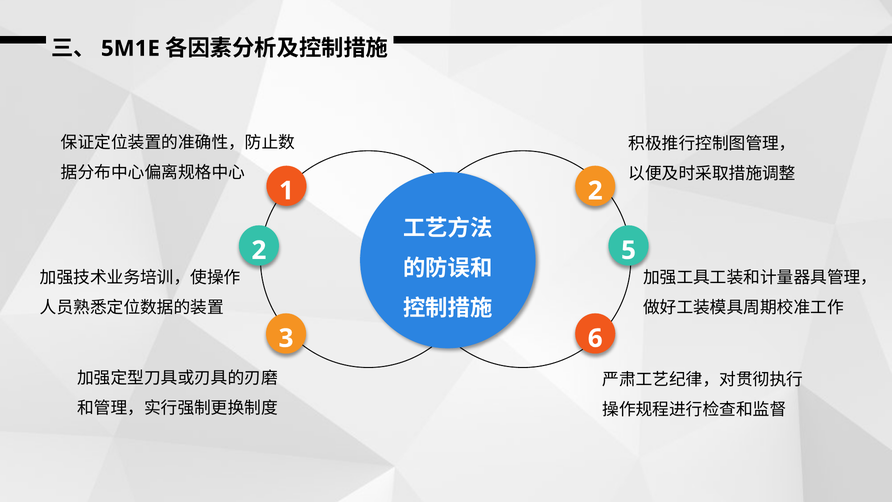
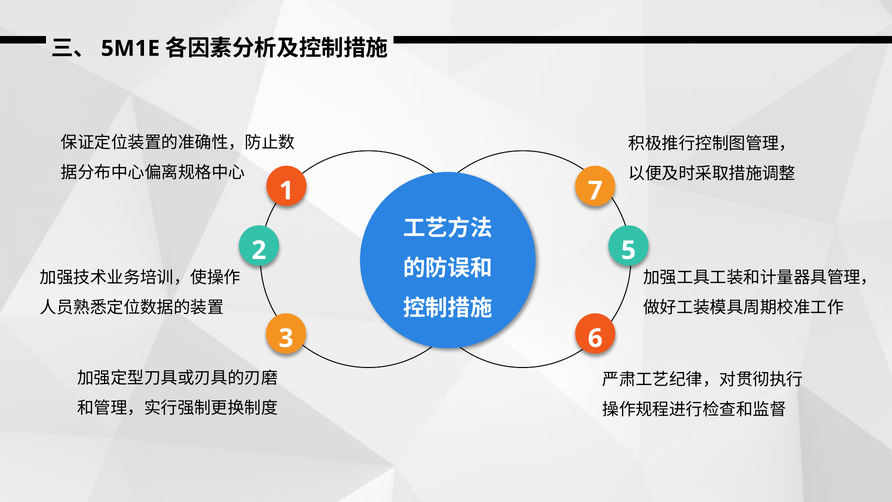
1 2: 2 -> 7
